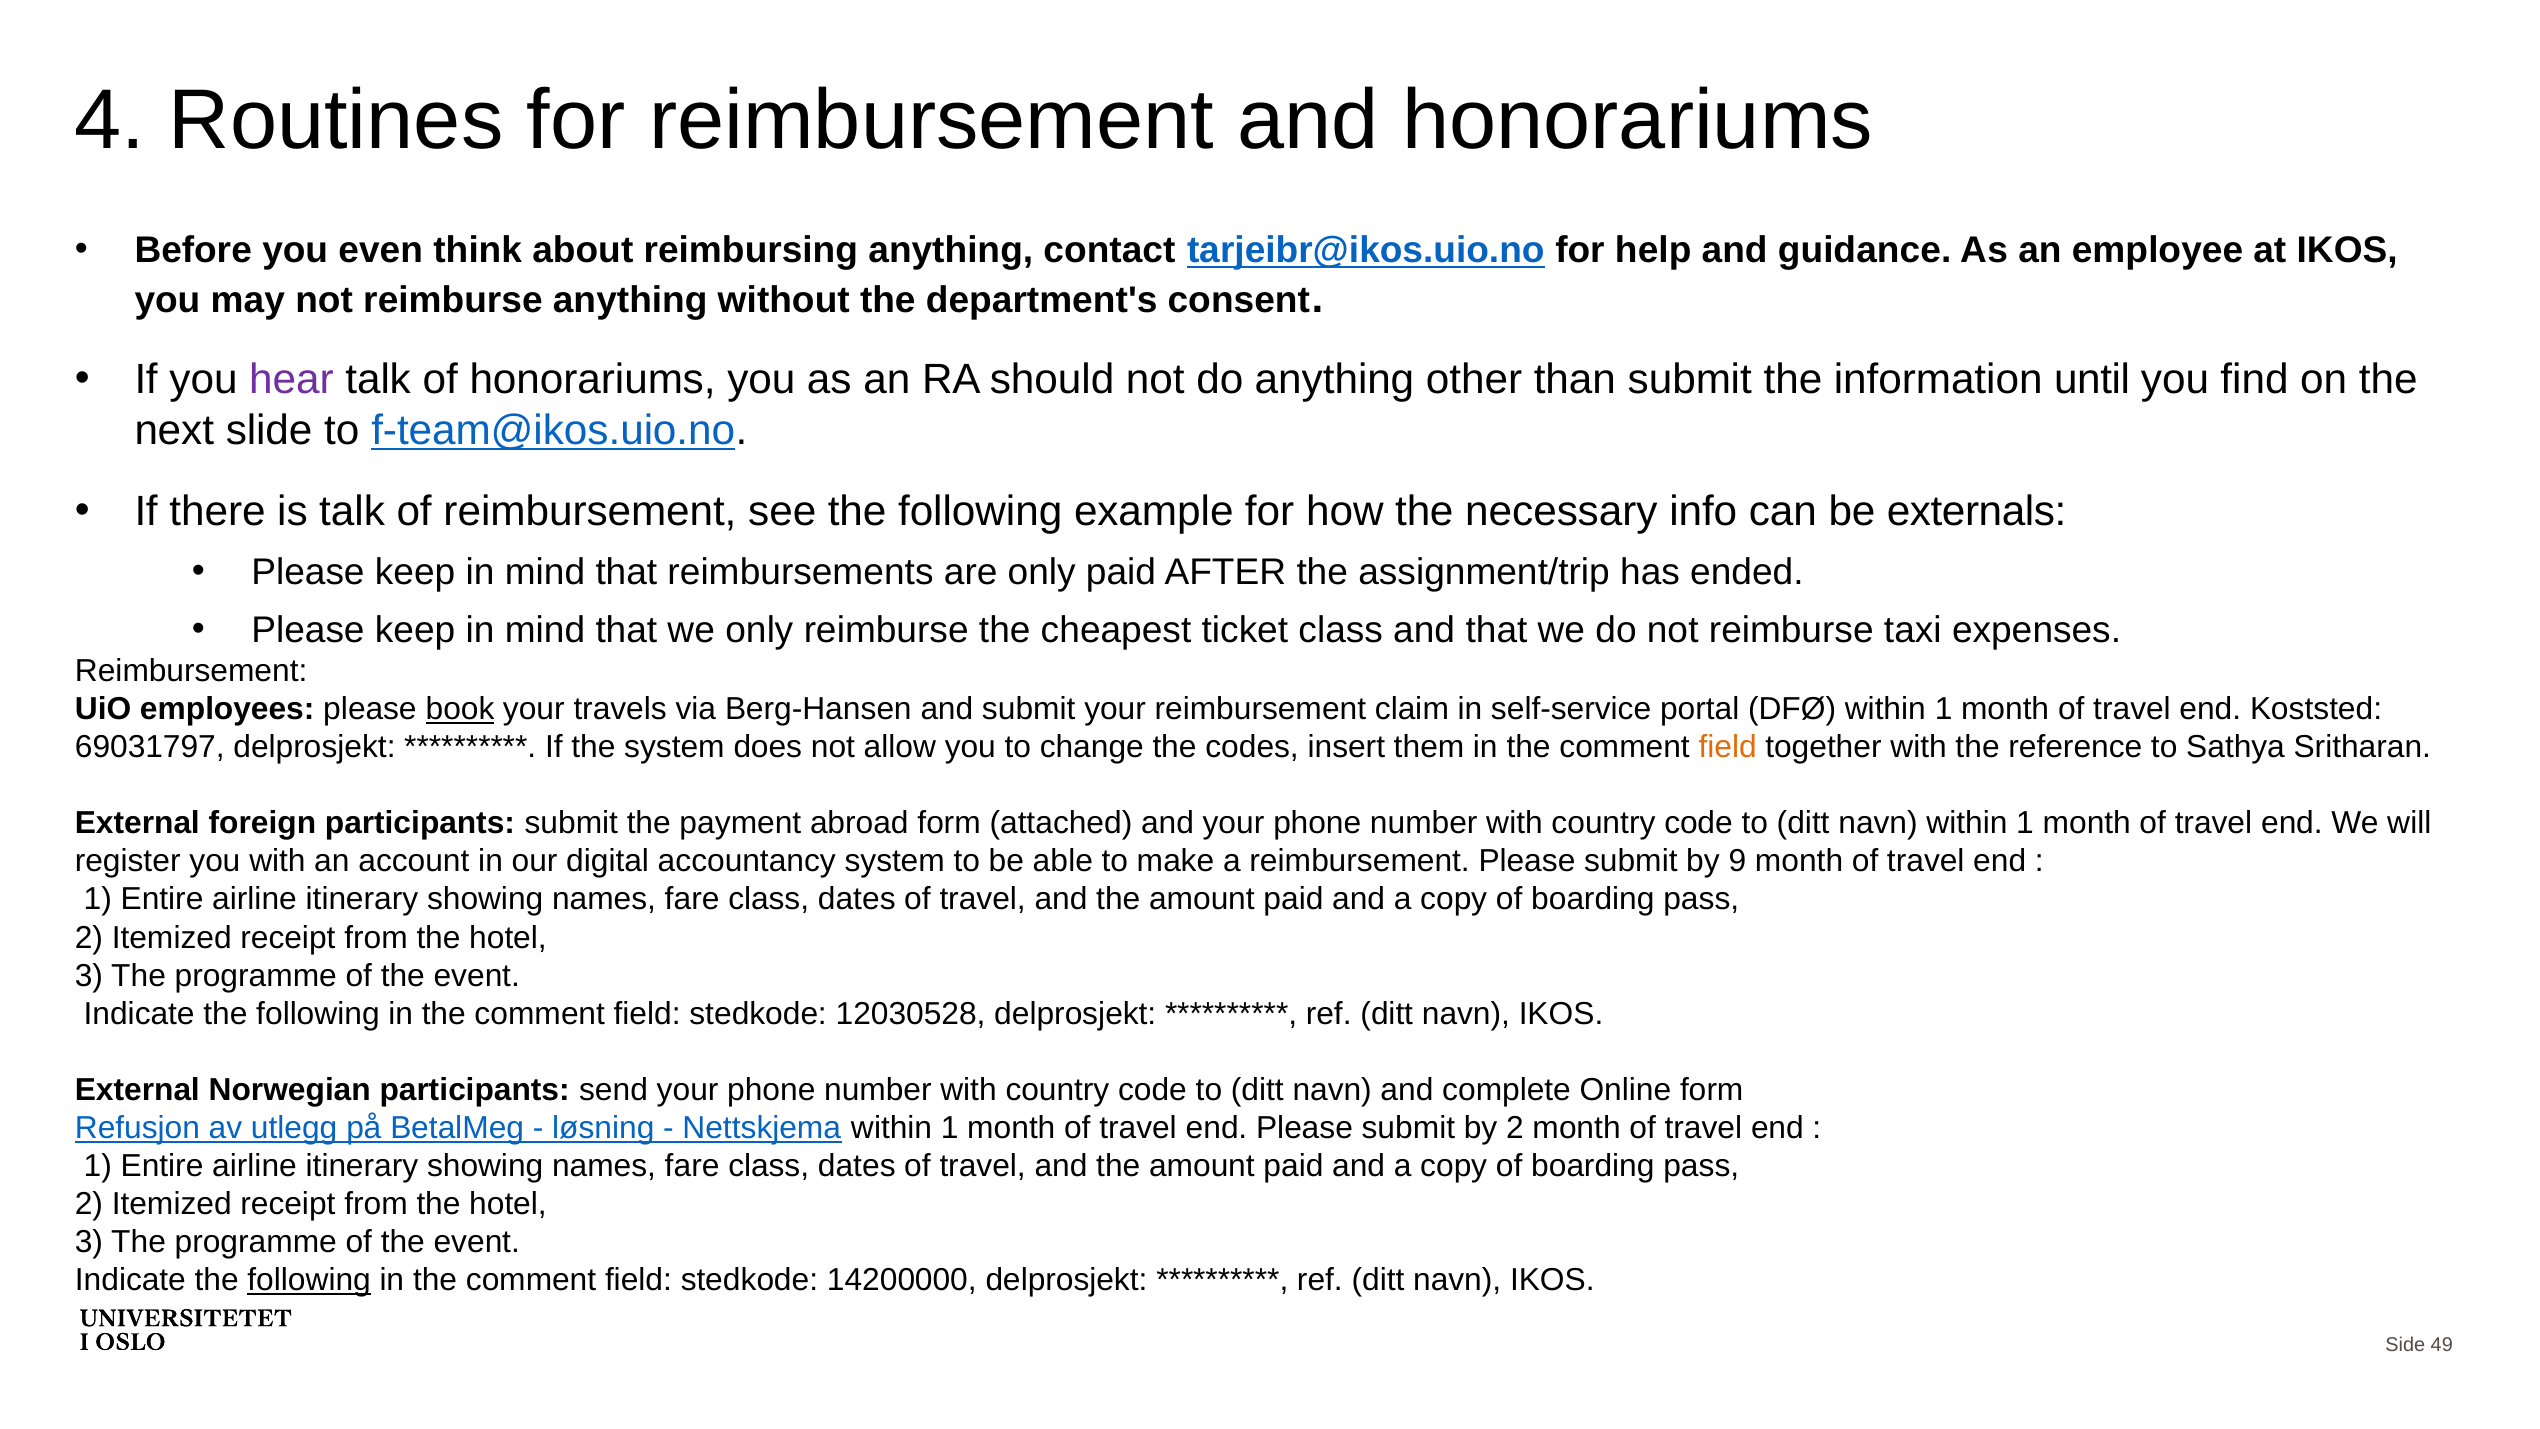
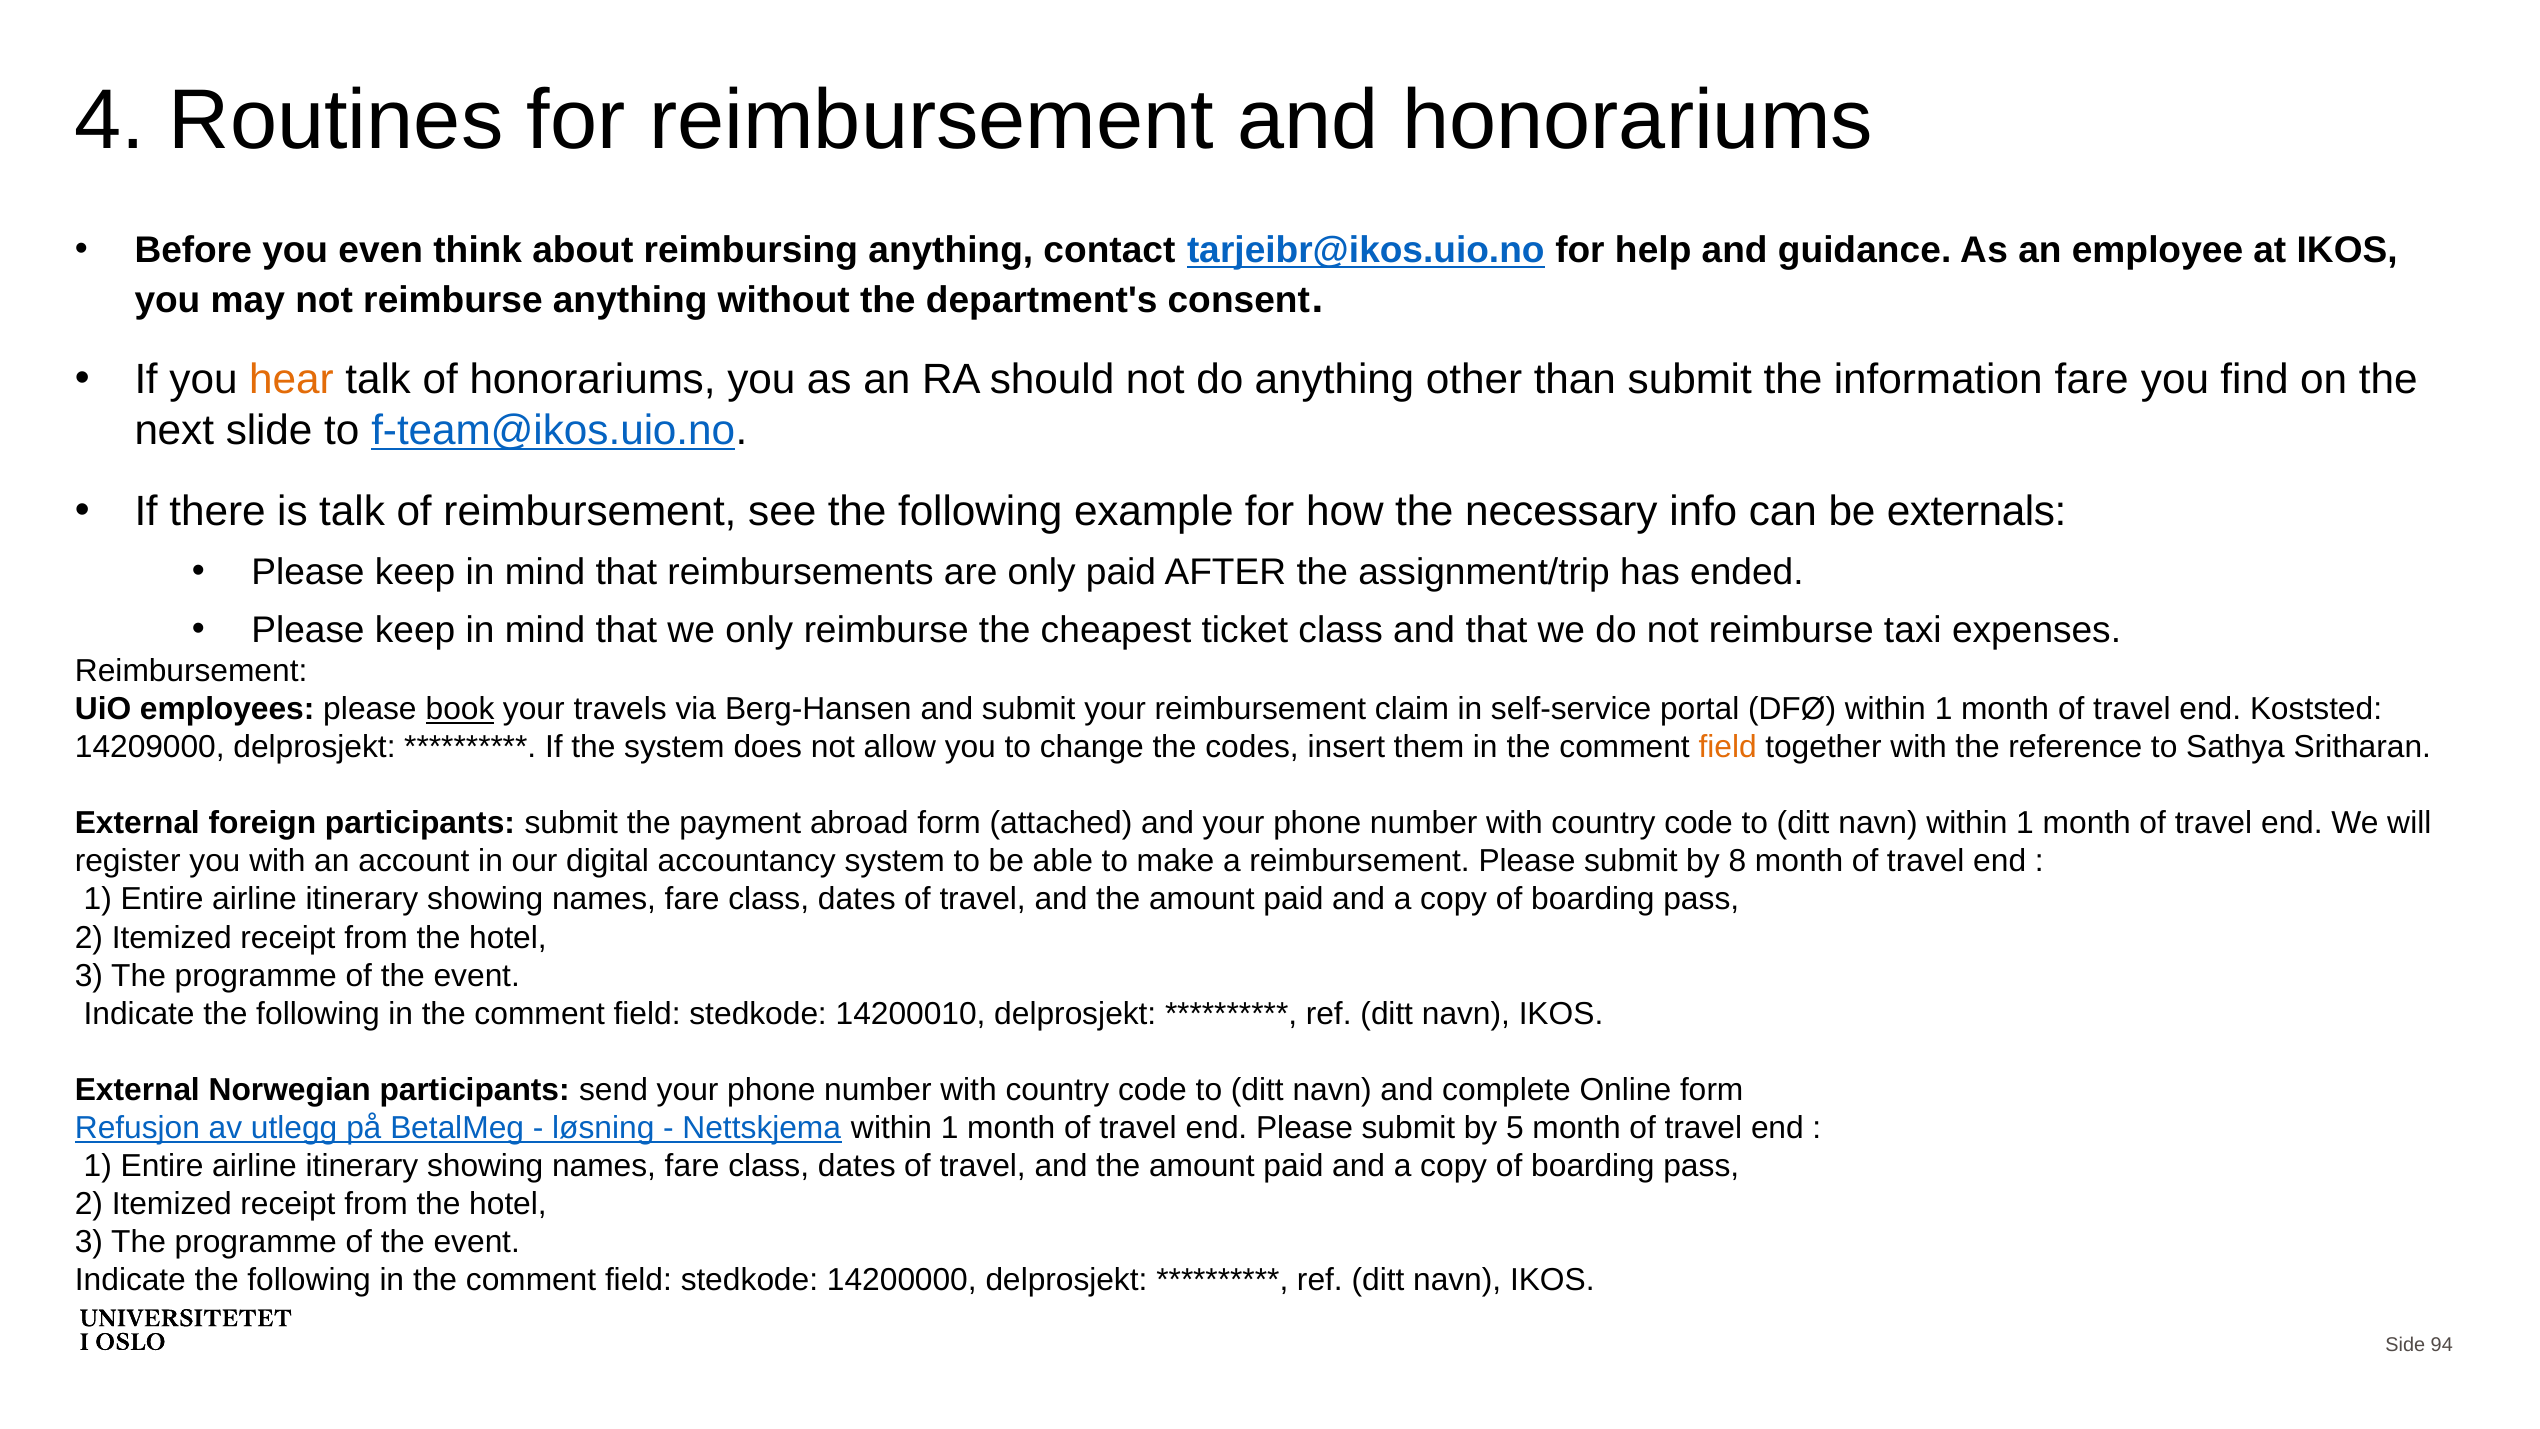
hear colour: purple -> orange
information until: until -> fare
69031797: 69031797 -> 14209000
9: 9 -> 8
12030528: 12030528 -> 14200010
by 2: 2 -> 5
following at (309, 1280) underline: present -> none
49: 49 -> 94
